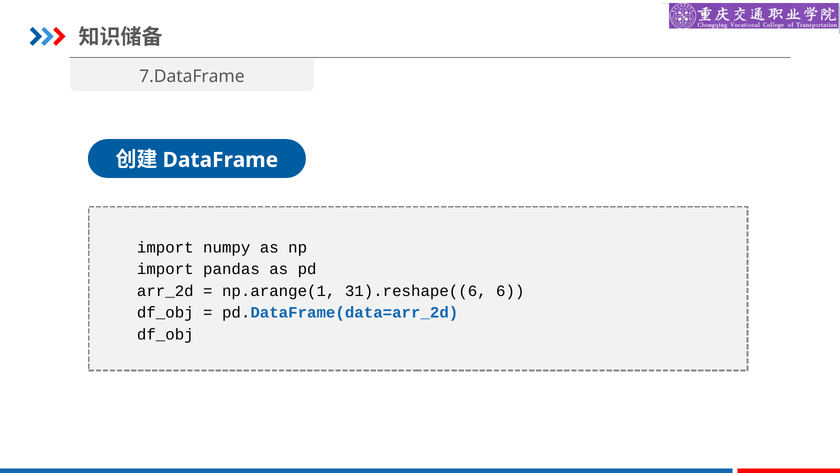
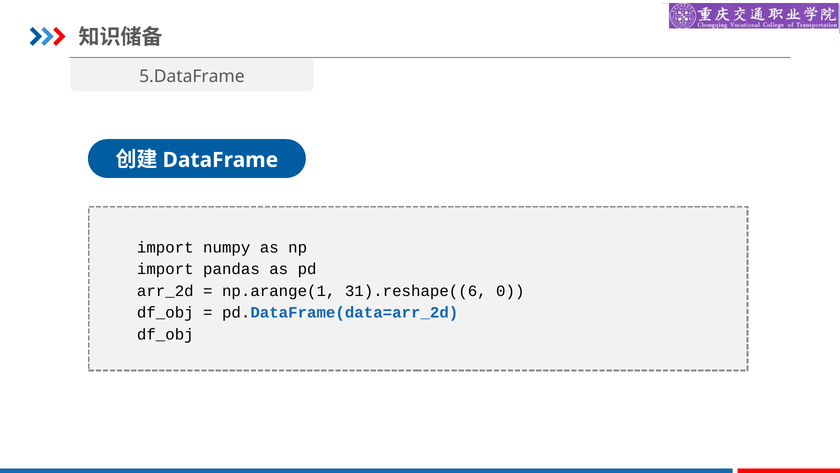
7.DataFrame: 7.DataFrame -> 5.DataFrame
6: 6 -> 0
